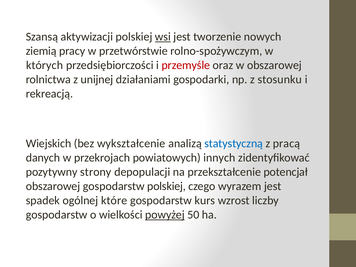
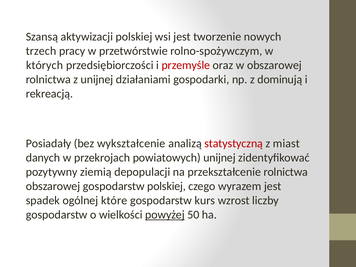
wsi underline: present -> none
ziemią: ziemią -> trzech
stosunku: stosunku -> dominują
Wiejskich: Wiejskich -> Posiadały
statystyczną colour: blue -> red
pracą: pracą -> miast
powiatowych innych: innych -> unijnej
strony: strony -> ziemią
przekształcenie potencjał: potencjał -> rolnictwa
